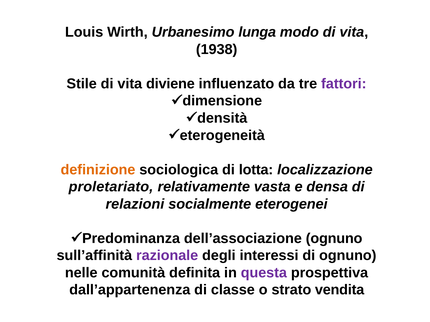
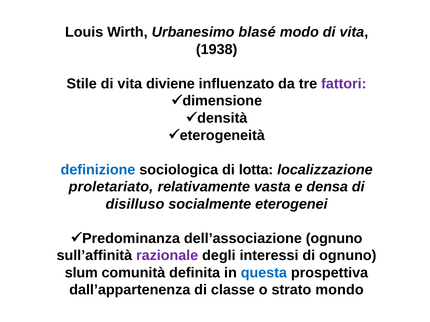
lunga: lunga -> blasé
definizione colour: orange -> blue
relazioni: relazioni -> disilluso
nelle: nelle -> slum
questa colour: purple -> blue
vendita: vendita -> mondo
